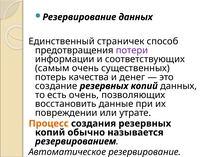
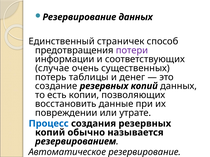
самым: самым -> случае
качества: качества -> таблицы
есть очень: очень -> копии
Процесс colour: orange -> blue
